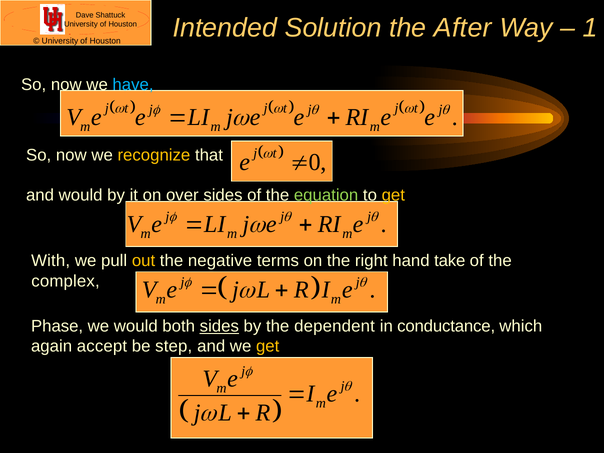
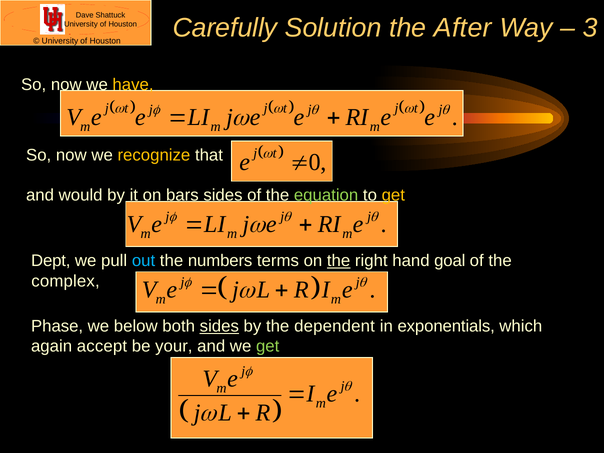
Intended: Intended -> Carefully
1: 1 -> 3
have colour: light blue -> yellow
over: over -> bars
With: With -> Dept
out colour: yellow -> light blue
negative: negative -> numbers
the at (339, 261) underline: none -> present
take: take -> goal
we would: would -> below
conductance: conductance -> exponentials
step: step -> your
get at (268, 346) colour: yellow -> light green
